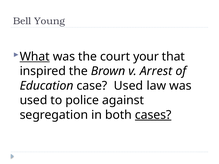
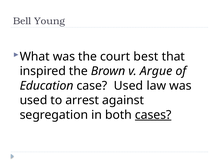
What underline: present -> none
your: your -> best
Arrest: Arrest -> Argue
police: police -> arrest
